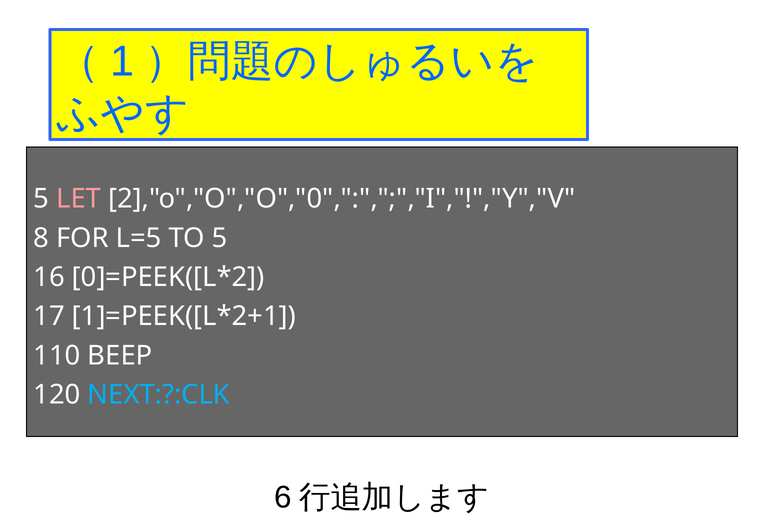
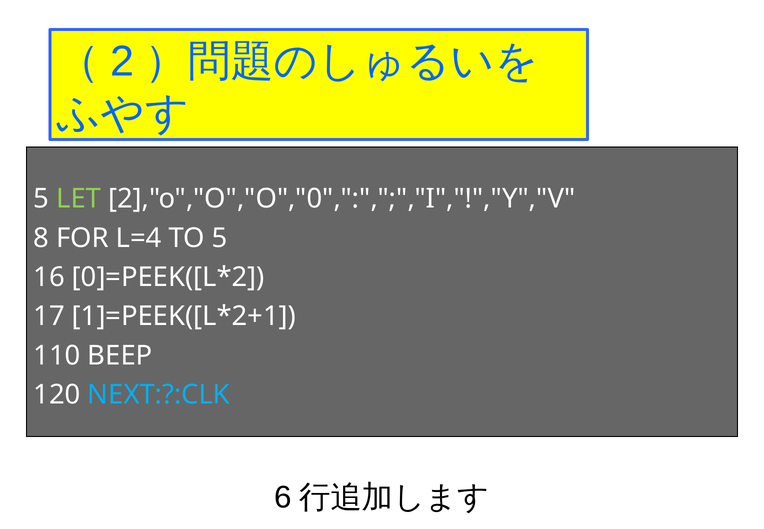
1: 1 -> 2
LET colour: pink -> light green
L=5: L=5 -> L=4
